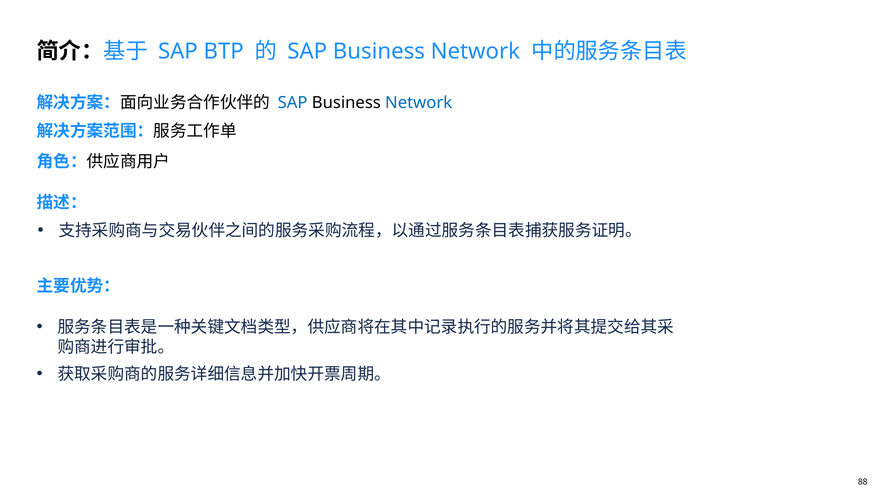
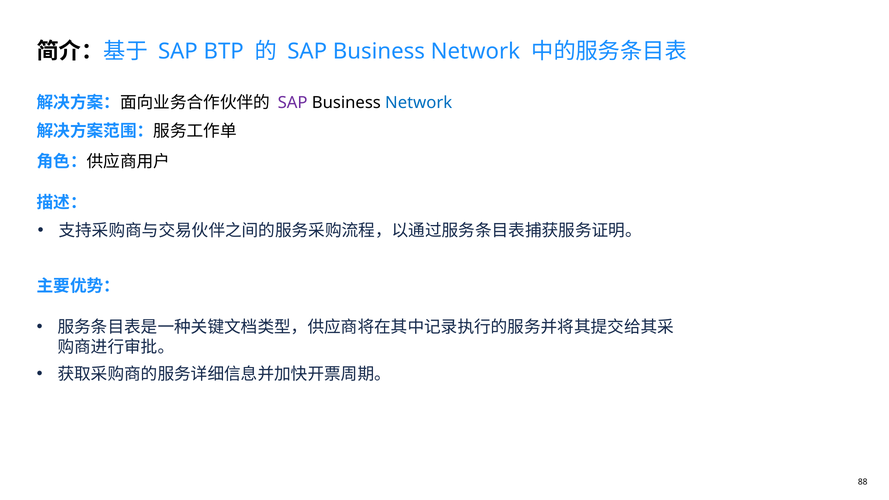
SAP at (293, 103) colour: blue -> purple
